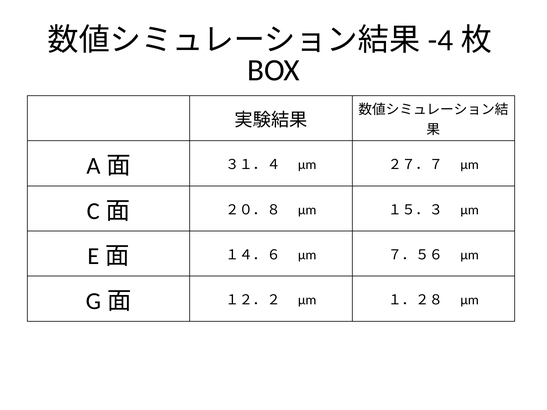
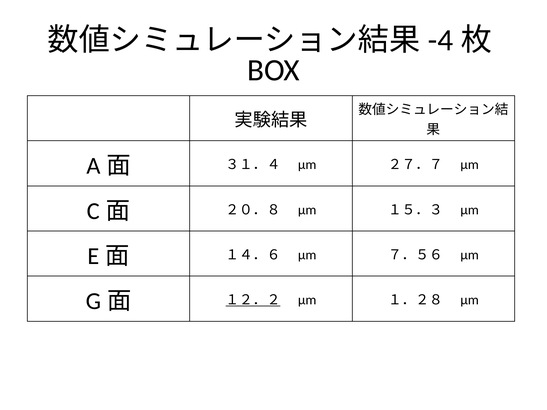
１２．２ underline: none -> present
